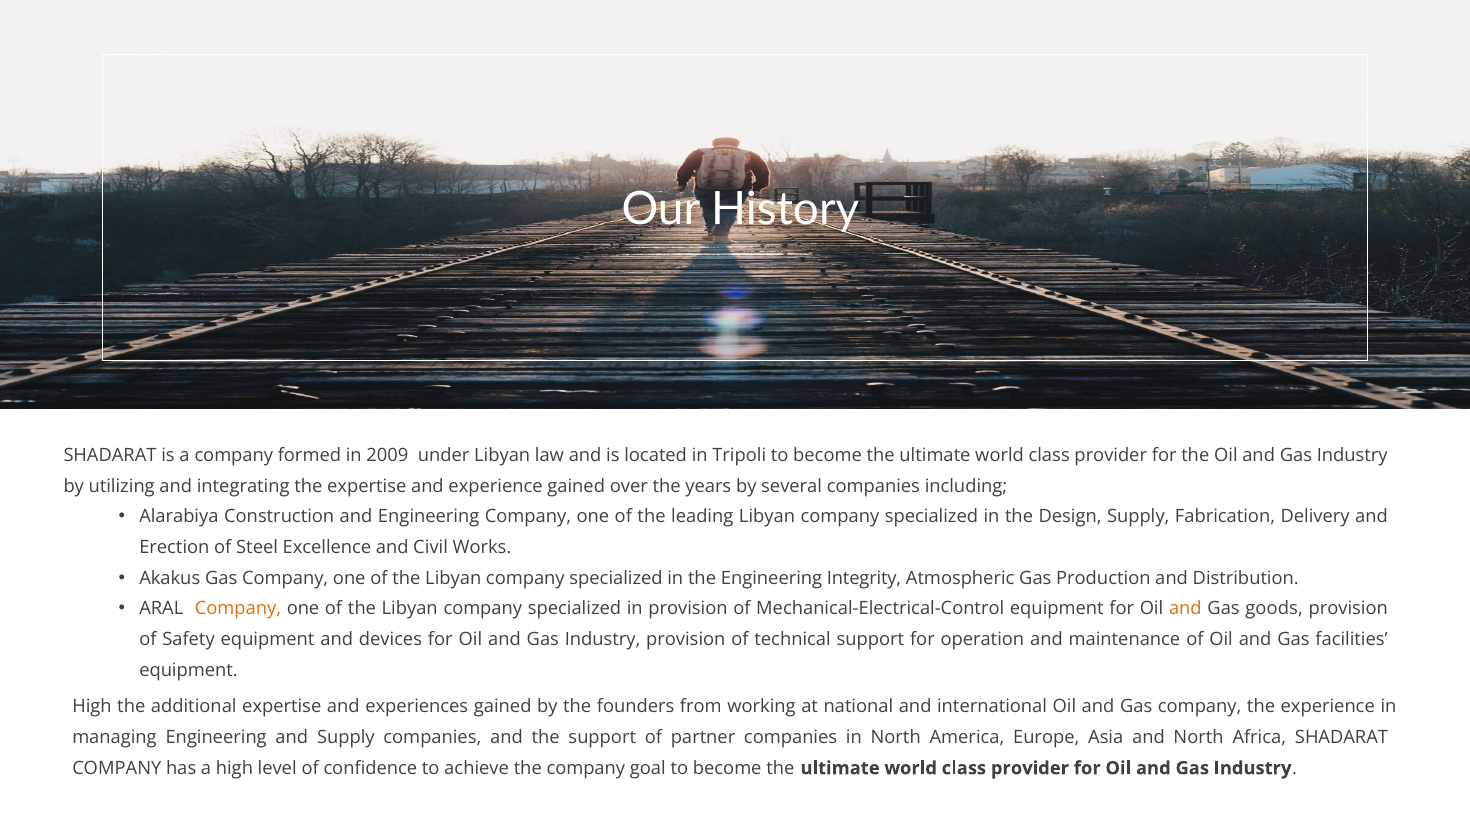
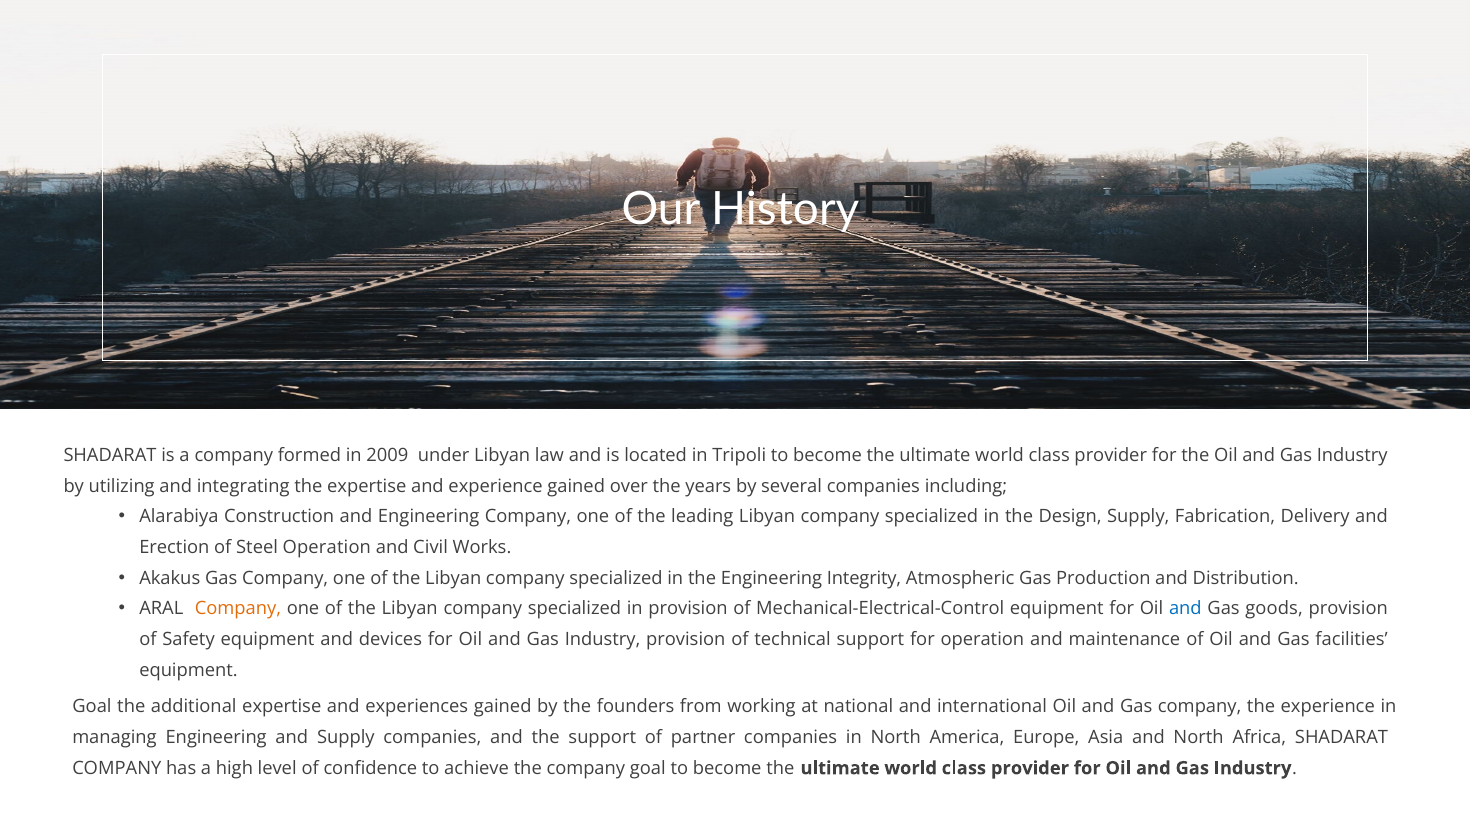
Steel Excellence: Excellence -> Operation
and at (1185, 609) colour: orange -> blue
High at (92, 707): High -> Goal
